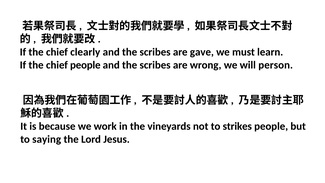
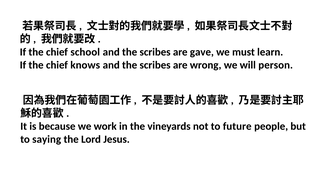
clearly: clearly -> school
chief people: people -> knows
strikes: strikes -> future
